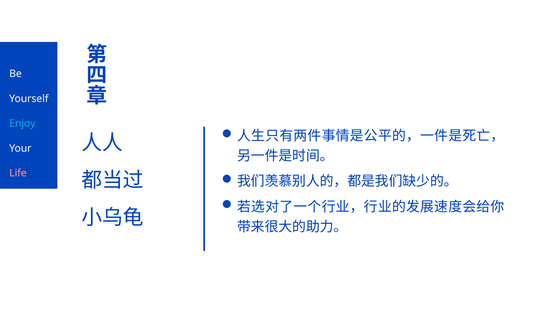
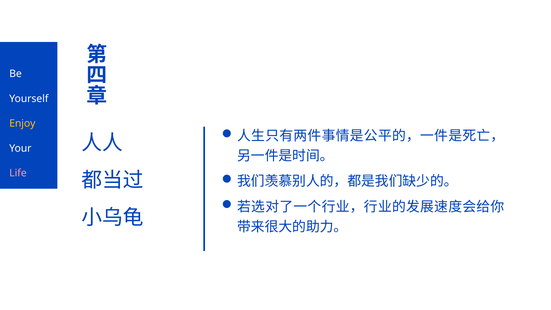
Enjoy colour: light blue -> yellow
